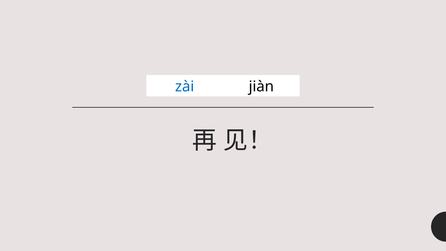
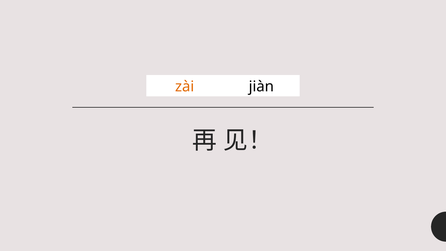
zài colour: blue -> orange
